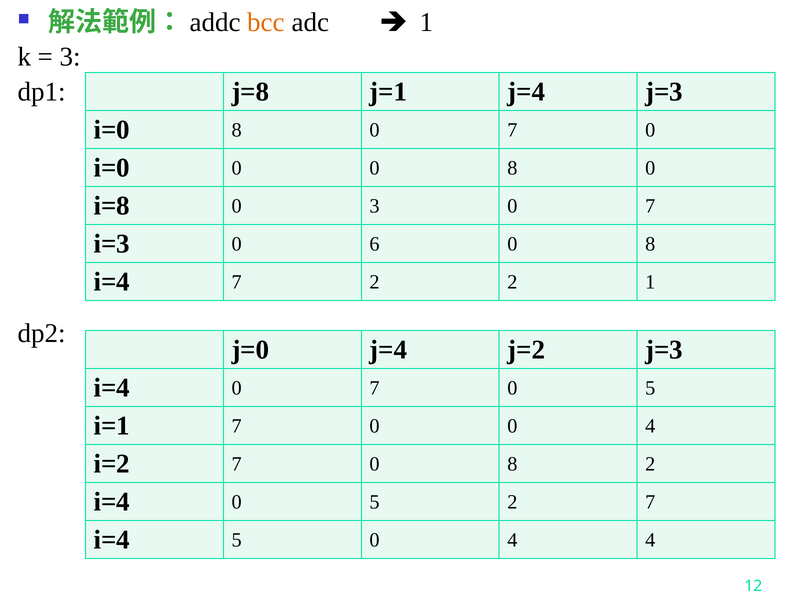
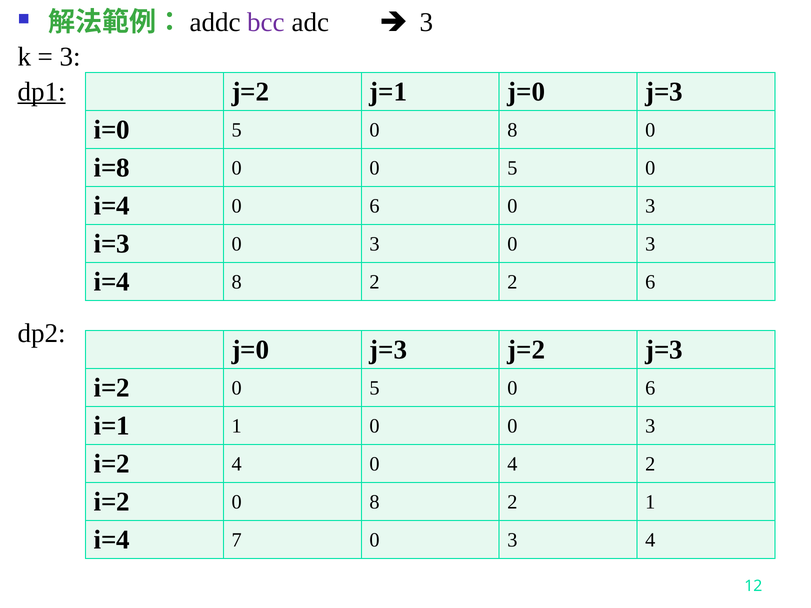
bcc colour: orange -> purple
1 at (427, 22): 1 -> 3
dp1 underline: none -> present
j=8 at (250, 92): j=8 -> j=2
j=1 j=4: j=4 -> j=0
i=0 8: 8 -> 5
7 at (512, 130): 7 -> 8
i=0 at (112, 168): i=0 -> i=8
0 0 8: 8 -> 5
i=8 at (112, 206): i=8 -> i=4
3 at (374, 206): 3 -> 6
7 at (650, 206): 7 -> 3
i=3 0 6: 6 -> 3
8 at (650, 244): 8 -> 3
i=4 7: 7 -> 8
2 1: 1 -> 6
j=4 at (388, 350): j=4 -> j=3
i=4 at (112, 388): i=4 -> i=2
7 at (374, 388): 7 -> 5
5 at (650, 388): 5 -> 6
i=1 7: 7 -> 1
0 0 4: 4 -> 3
i=2 7: 7 -> 4
8 at (512, 464): 8 -> 4
i=4 at (112, 502): i=4 -> i=2
5 at (374, 502): 5 -> 8
2 7: 7 -> 1
i=4 5: 5 -> 7
4 at (512, 540): 4 -> 3
